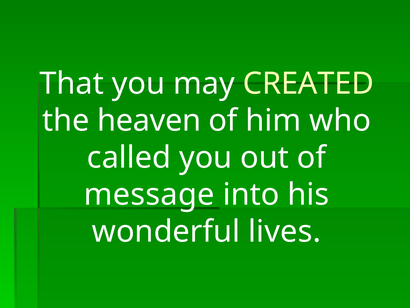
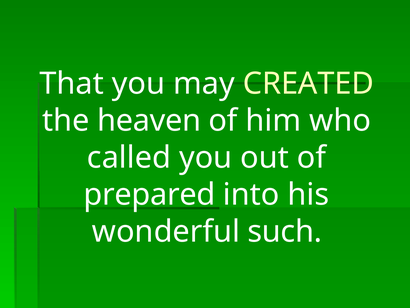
message: message -> prepared
lives: lives -> such
